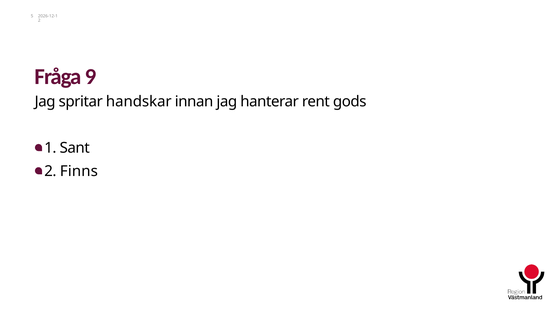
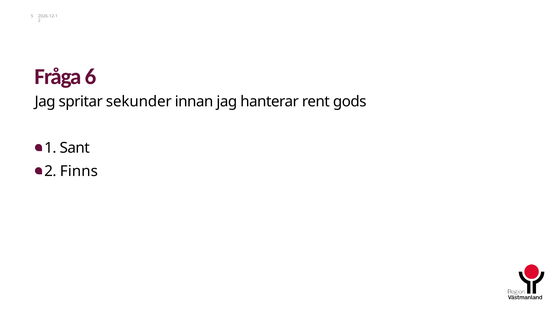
9: 9 -> 6
handskar: handskar -> sekunder
